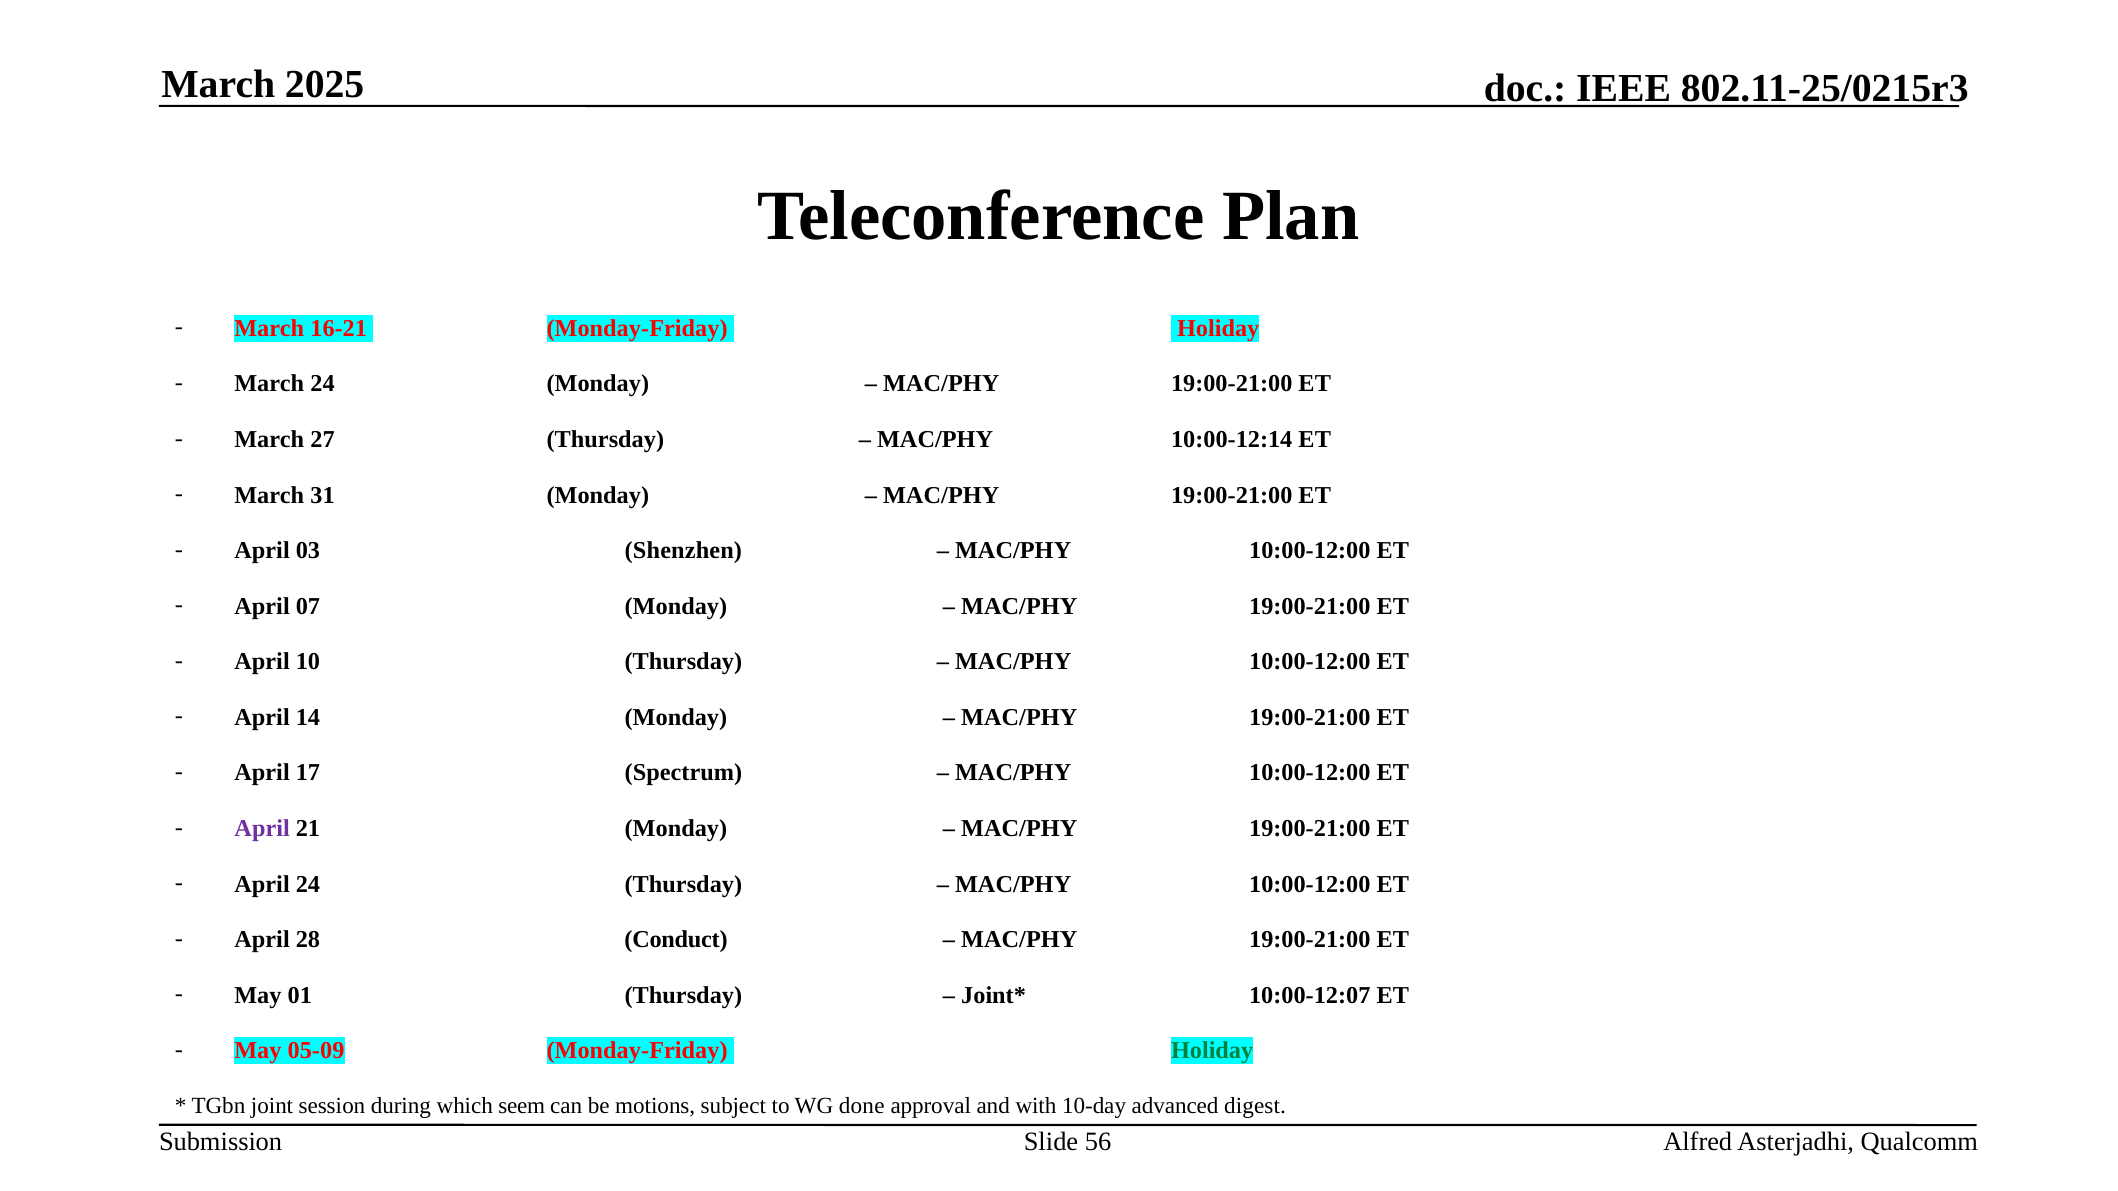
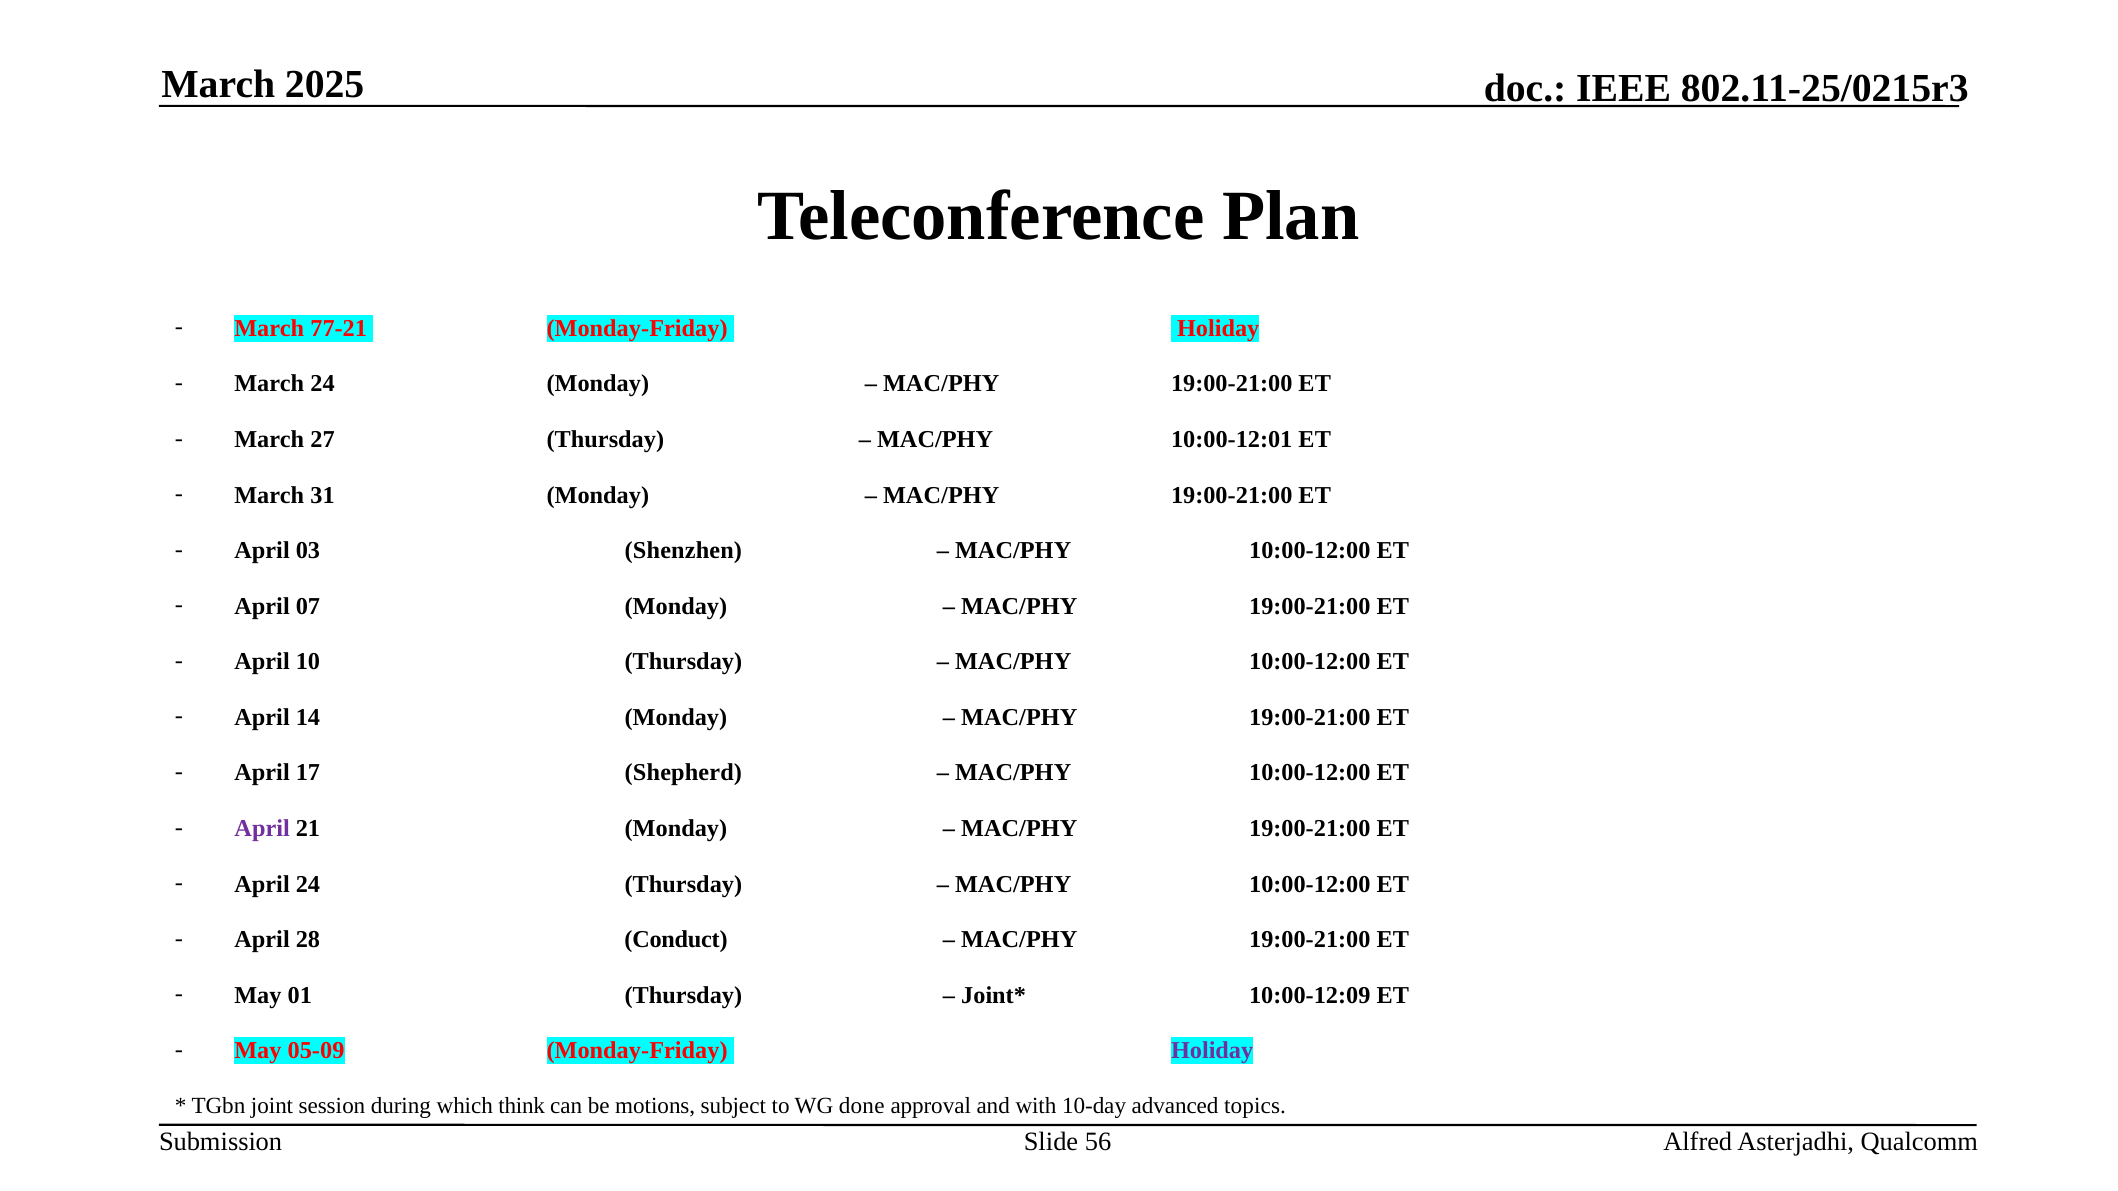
16-21: 16-21 -> 77-21
10:00-12:14: 10:00-12:14 -> 10:00-12:01
Spectrum: Spectrum -> Shepherd
10:00-12:07: 10:00-12:07 -> 10:00-12:09
Holiday at (1212, 1051) colour: green -> purple
seem: seem -> think
digest: digest -> topics
